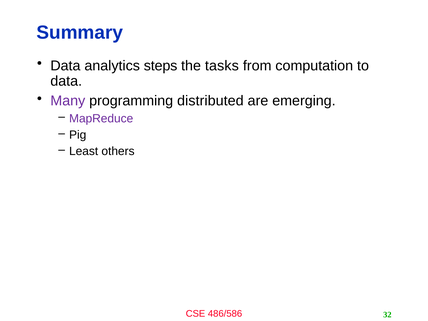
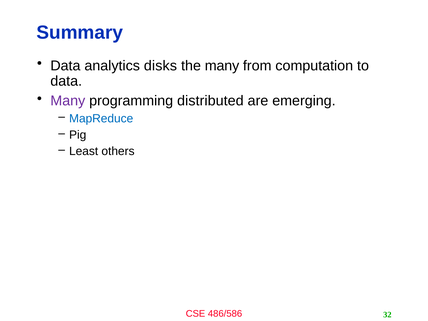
steps: steps -> disks
the tasks: tasks -> many
MapReduce colour: purple -> blue
